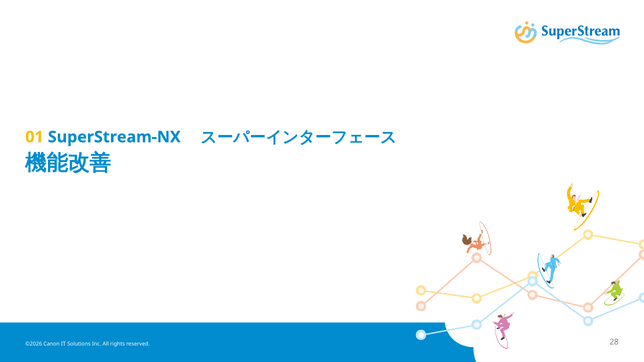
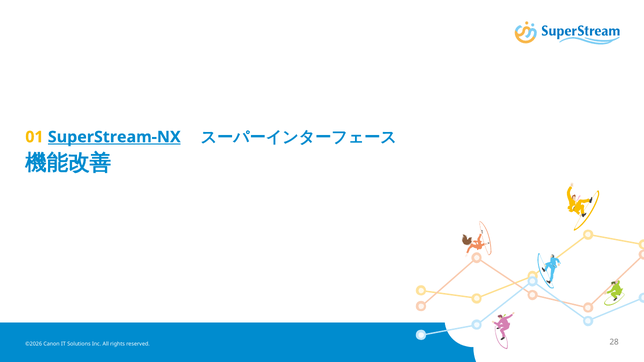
SuperStream-NX underline: none -> present
